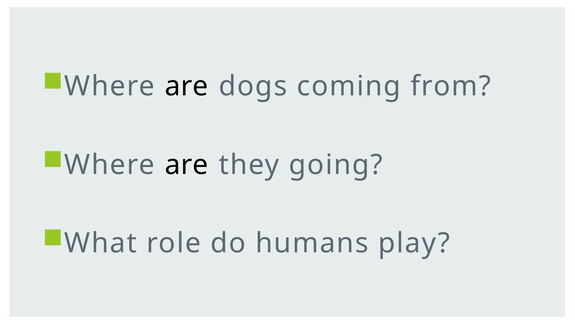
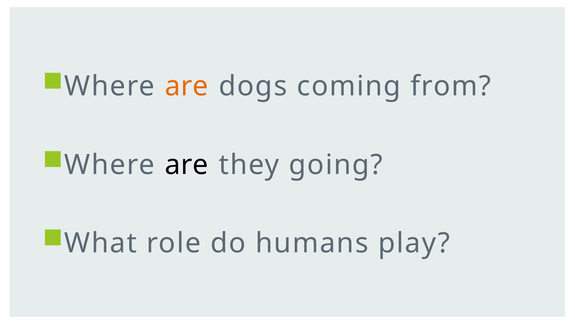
are at (187, 86) colour: black -> orange
